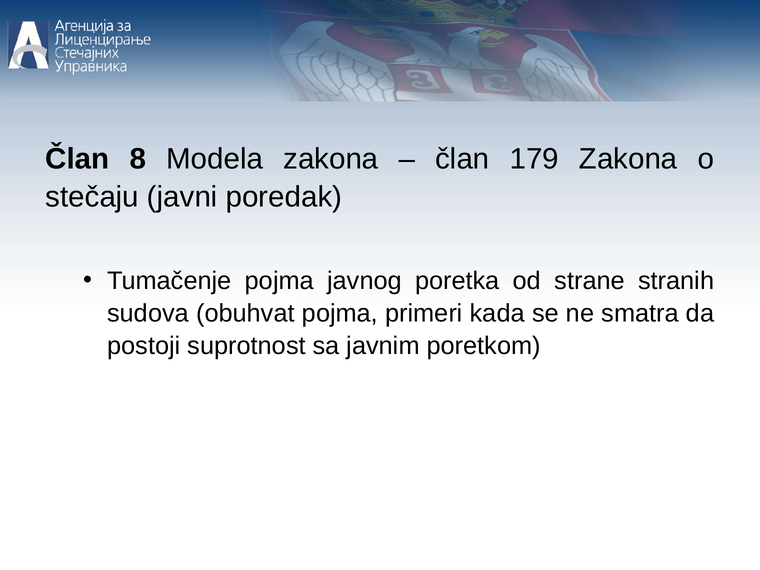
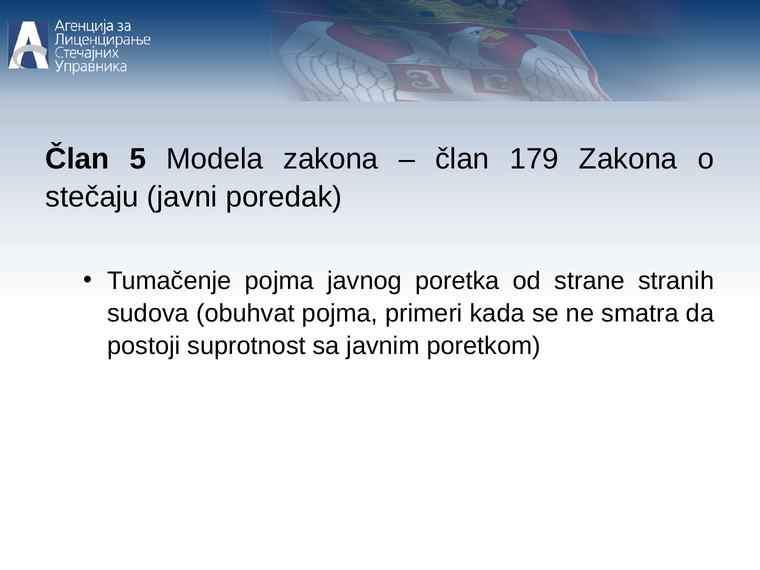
8: 8 -> 5
